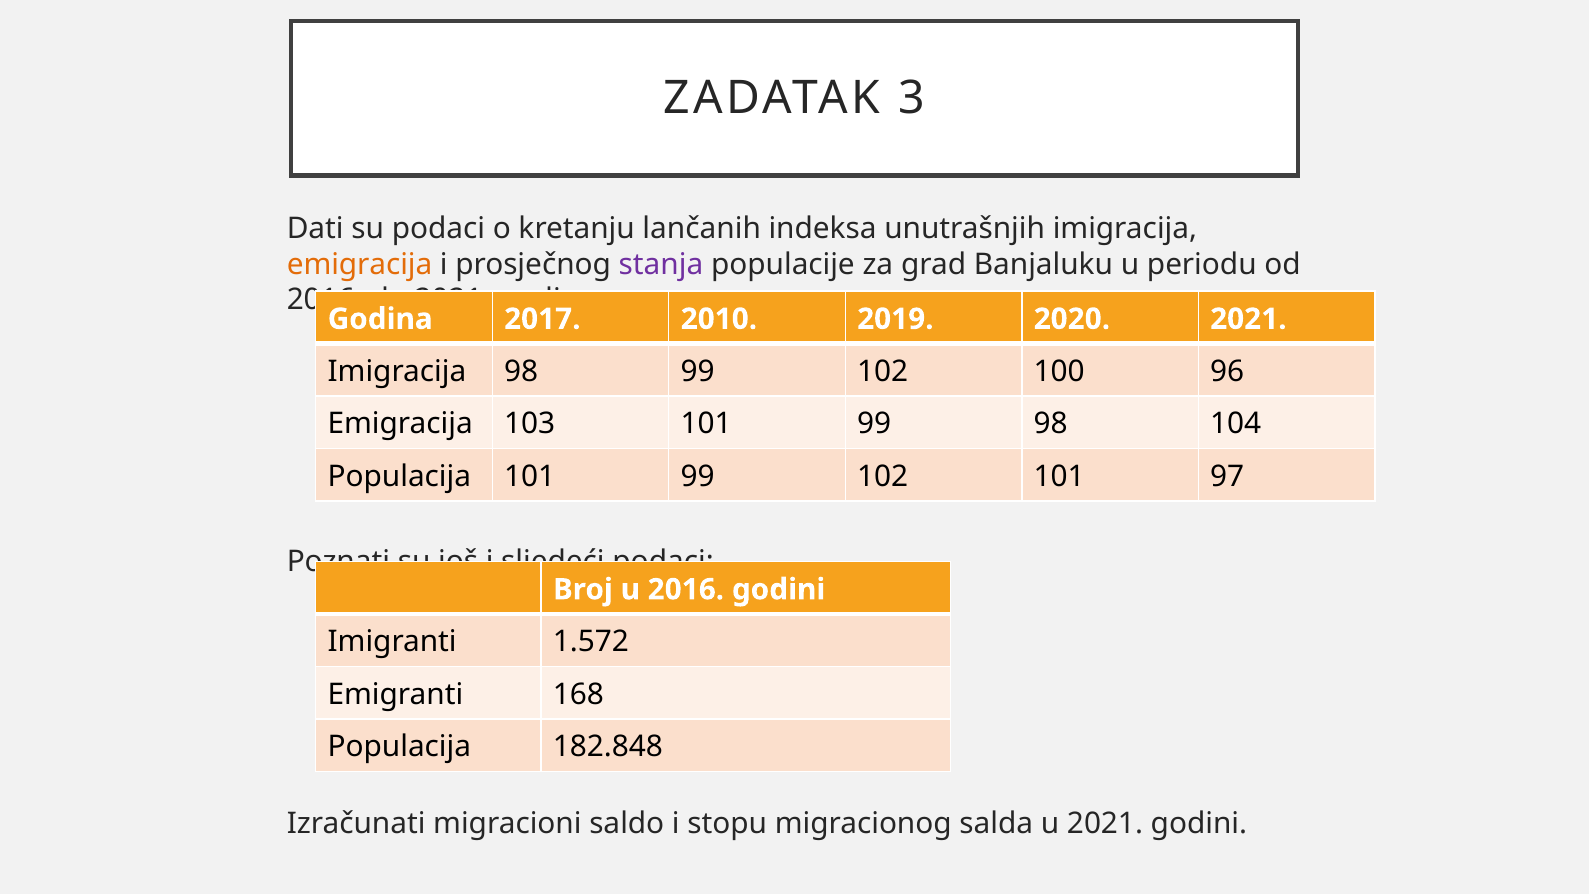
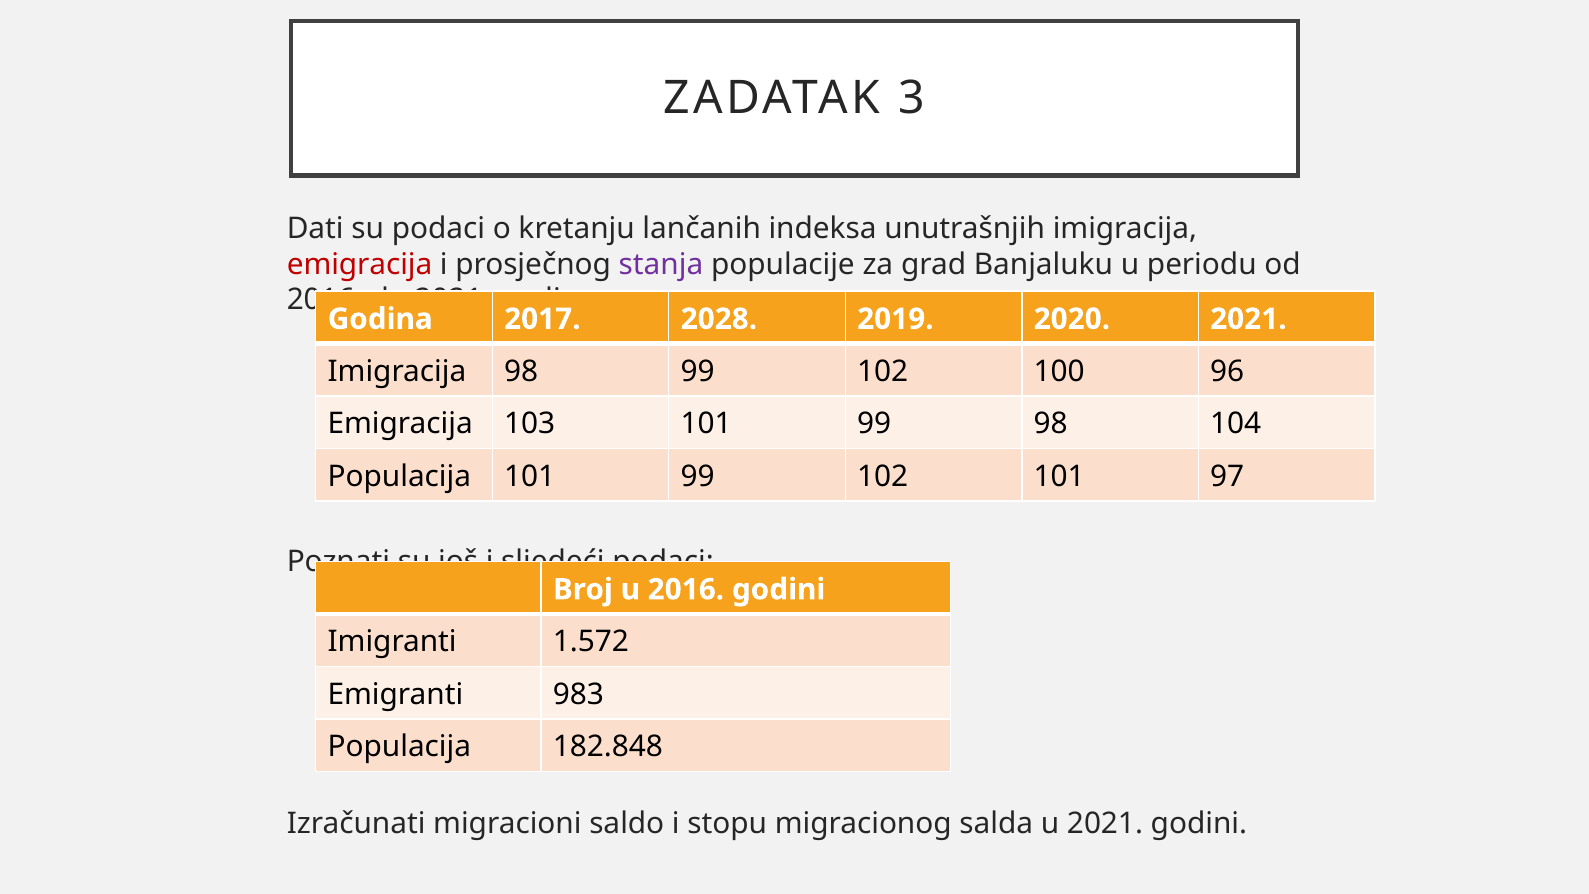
emigracija at (360, 264) colour: orange -> red
2010: 2010 -> 2028
168: 168 -> 983
